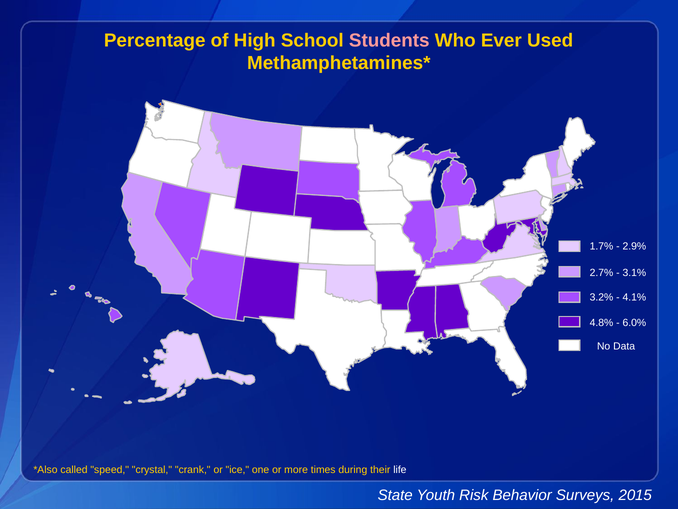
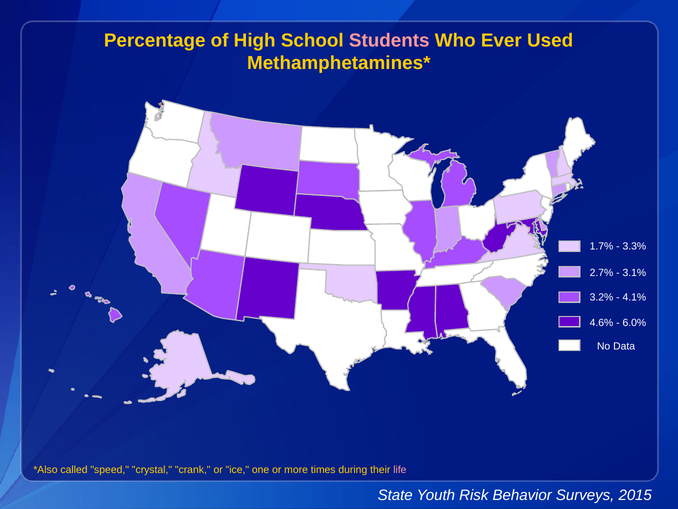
2.9%: 2.9% -> 3.3%
4.8%: 4.8% -> 4.6%
life colour: white -> pink
